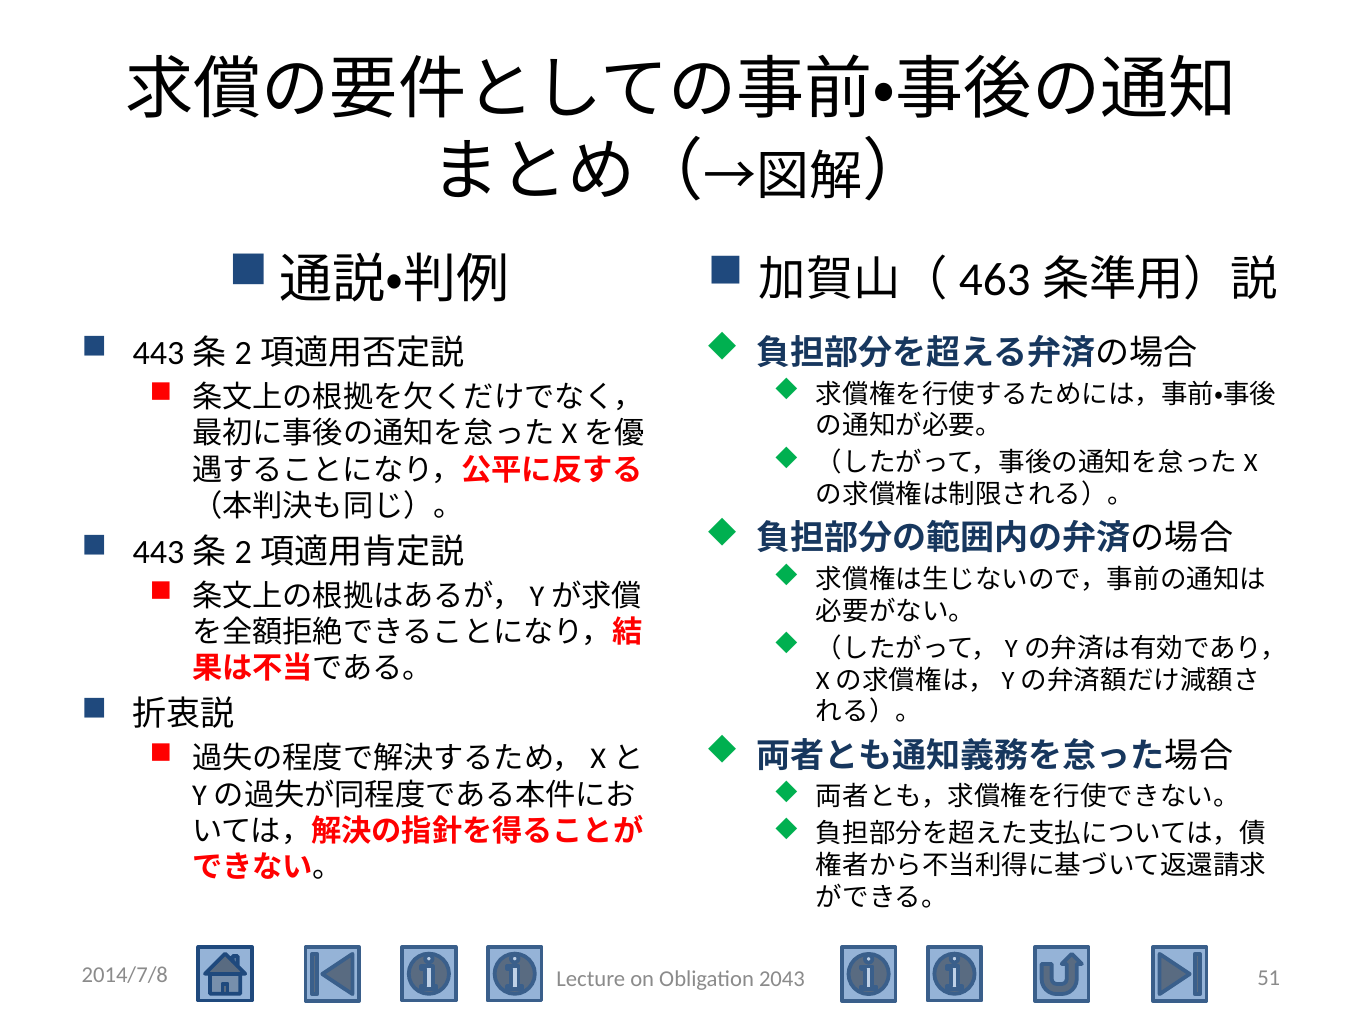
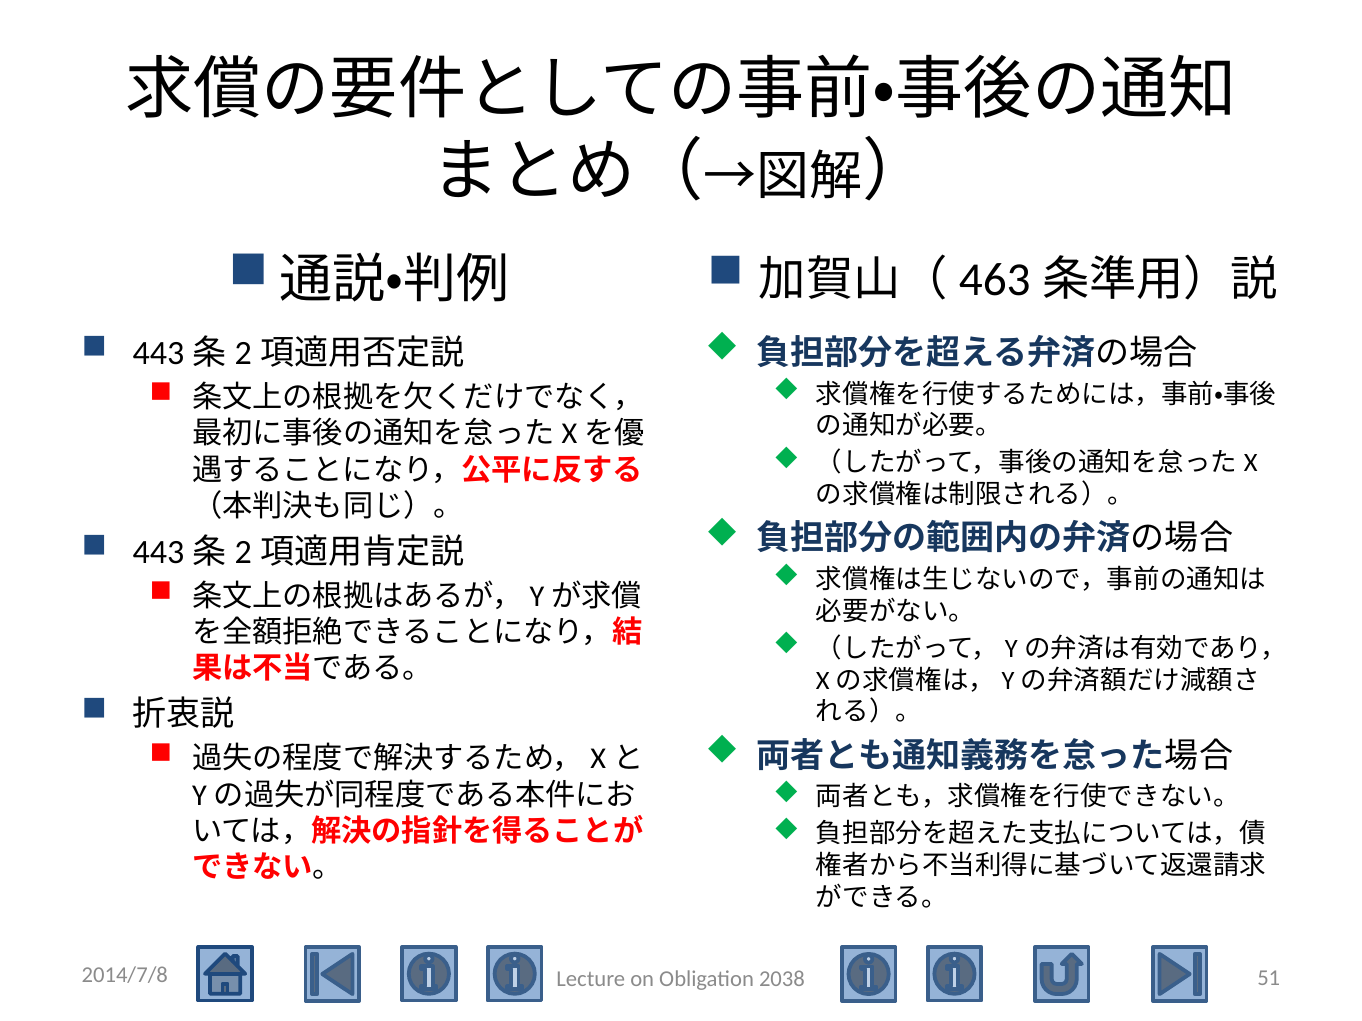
2043: 2043 -> 2038
